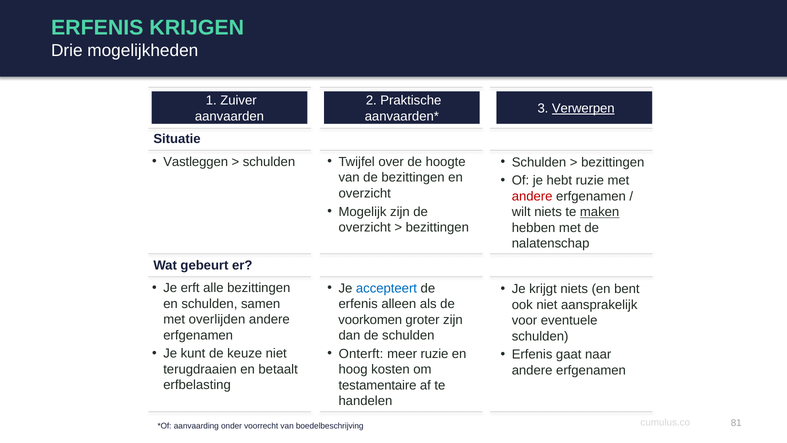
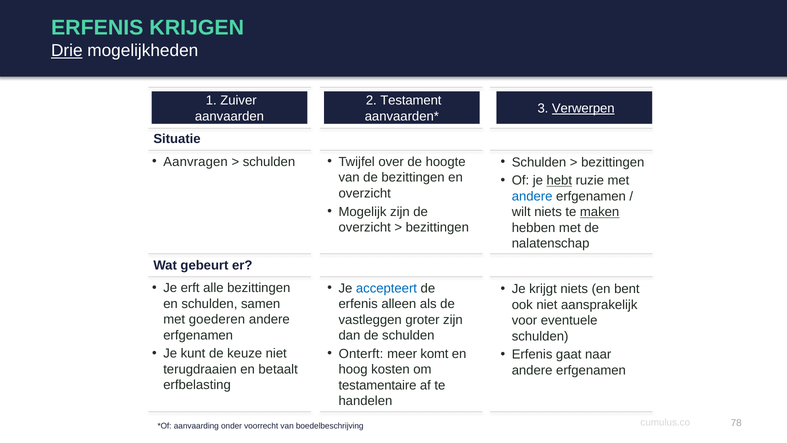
Drie underline: none -> present
Praktische: Praktische -> Testament
Vastleggen: Vastleggen -> Aanvragen
hebt underline: none -> present
andere at (532, 196) colour: red -> blue
overlijden: overlijden -> goederen
voorkomen: voorkomen -> vastleggen
meer ruzie: ruzie -> komt
81: 81 -> 78
